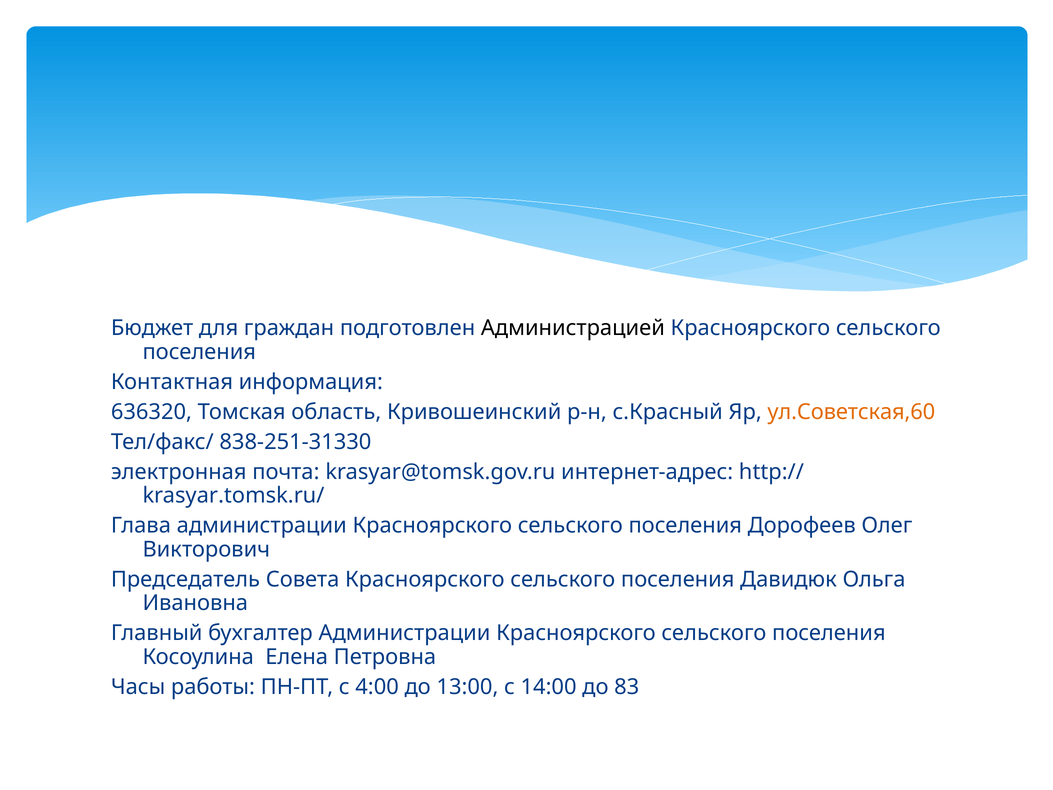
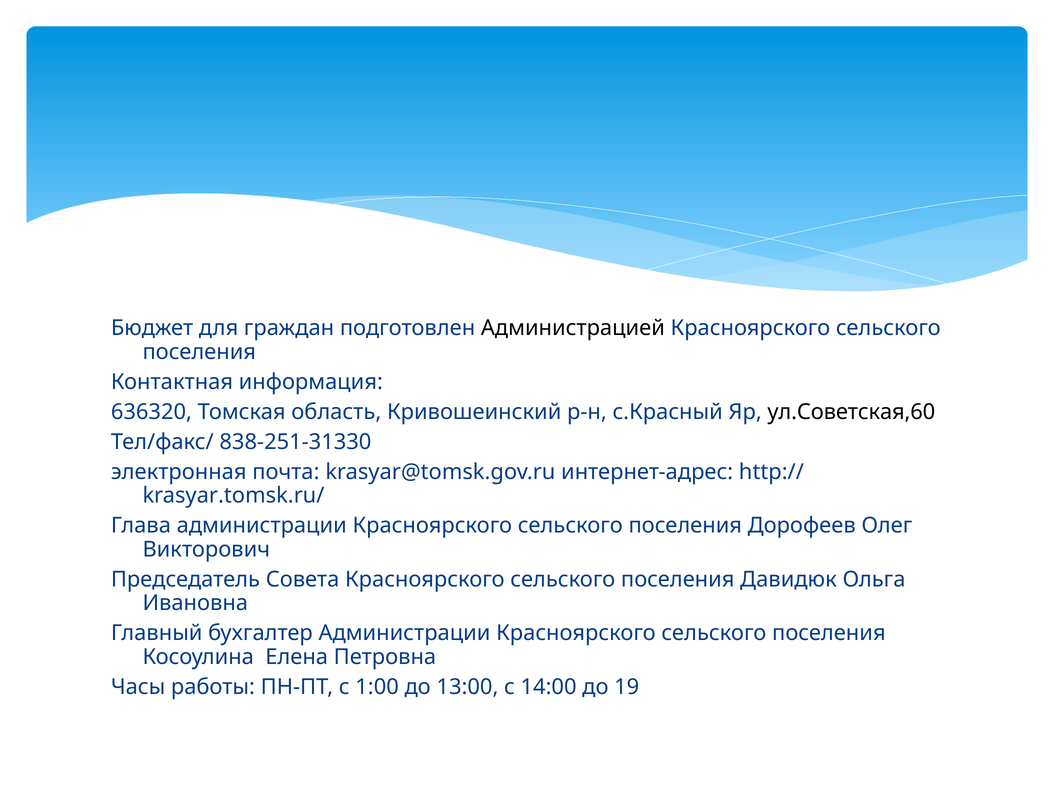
ул.Советская,60 colour: orange -> black
4:00: 4:00 -> 1:00
83: 83 -> 19
